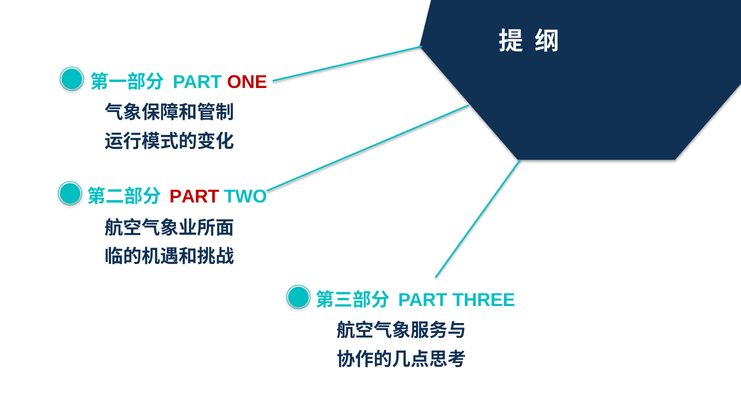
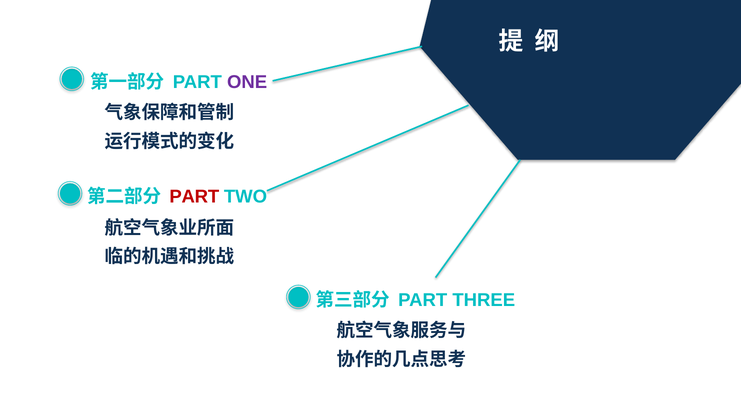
ONE colour: red -> purple
